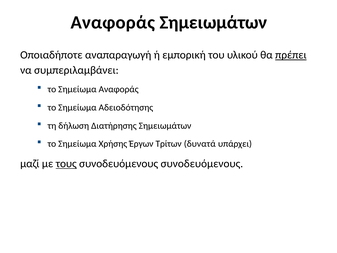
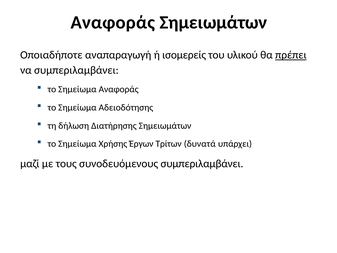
εμπορική: εμπορική -> ισομερείς
τους underline: present -> none
συνοδευόμενους συνοδευόμενους: συνοδευόμενους -> συμπεριλαμβάνει
